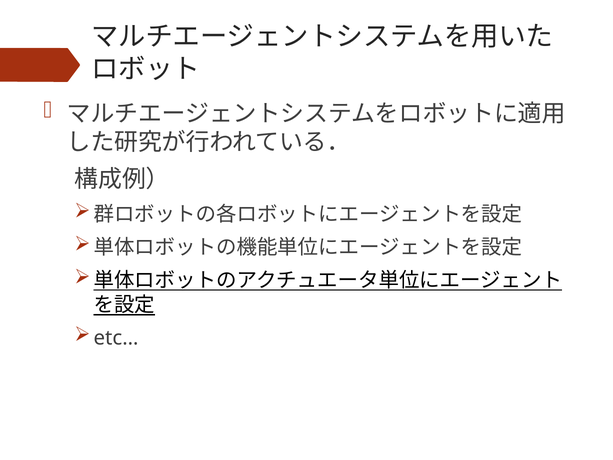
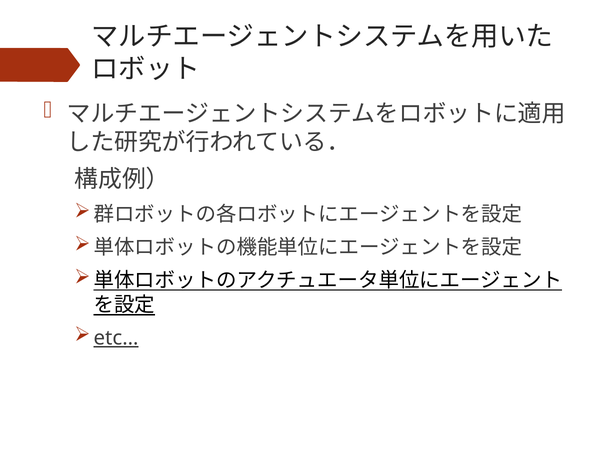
etc… underline: none -> present
